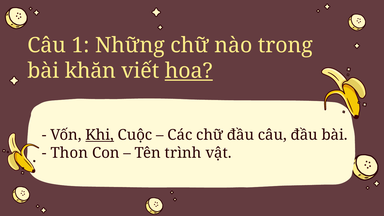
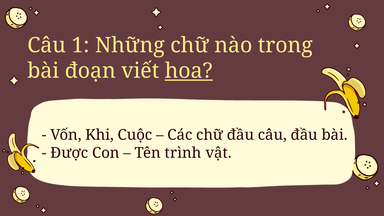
khăn: khăn -> đoạn
Khi underline: present -> none
Thon: Thon -> Được
